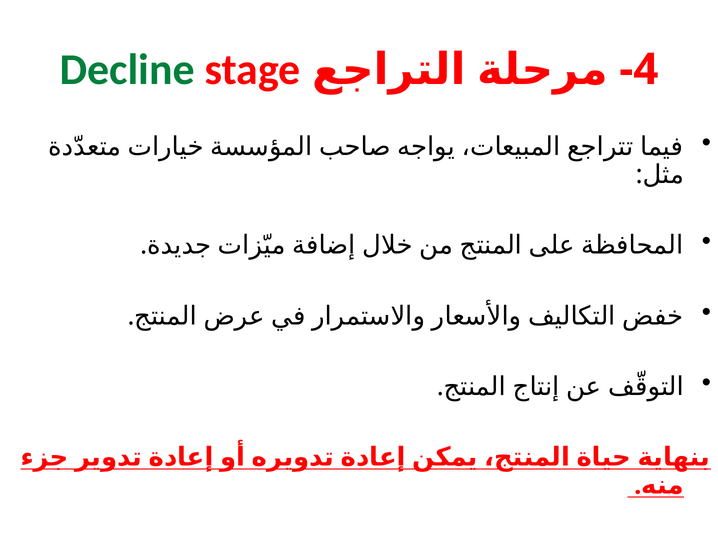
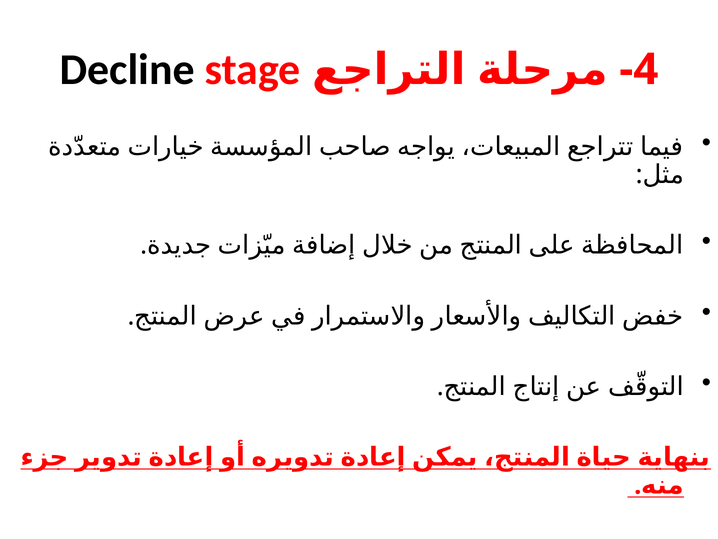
Decline colour: green -> black
